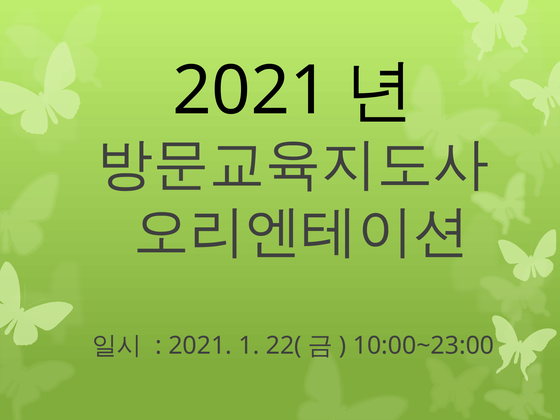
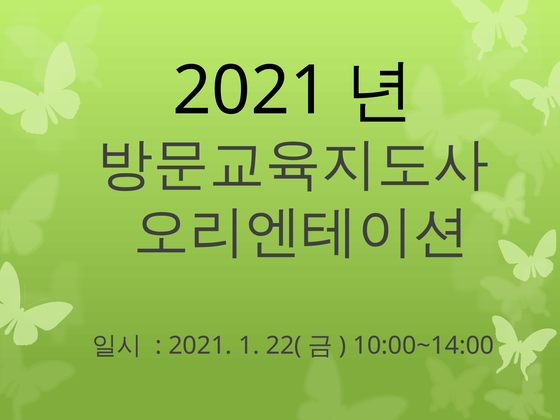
10:00~23:00: 10:00~23:00 -> 10:00~14:00
